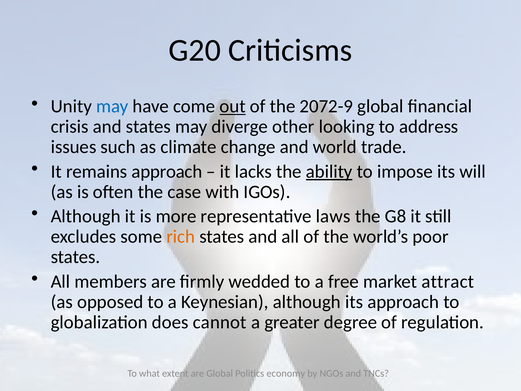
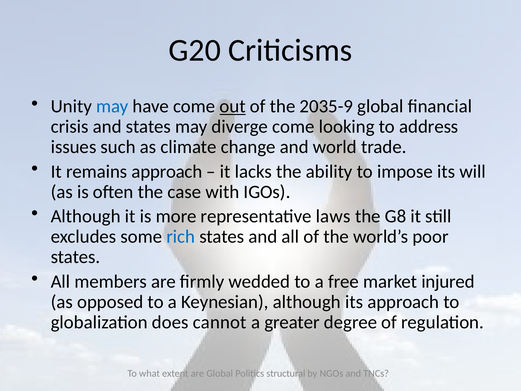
2072-9: 2072-9 -> 2035-9
diverge other: other -> come
ability underline: present -> none
rich colour: orange -> blue
attract: attract -> injured
economy: economy -> structural
